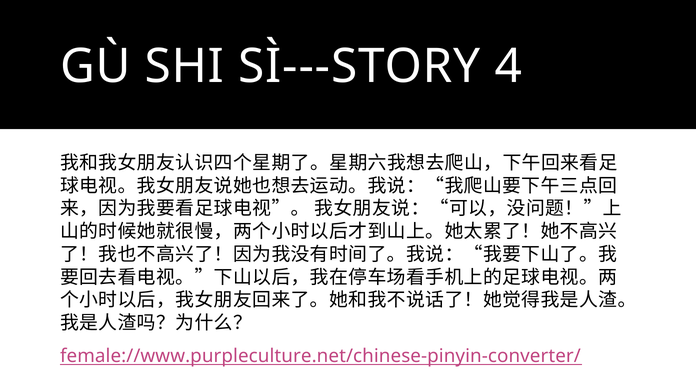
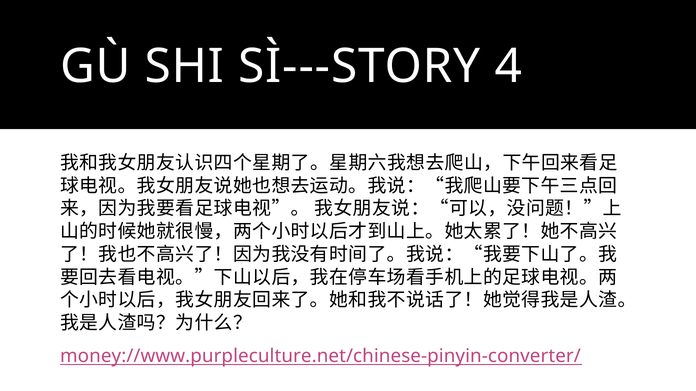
female://www.purpleculture.net/chinese-pinyin-converter/: female://www.purpleculture.net/chinese-pinyin-converter/ -> money://www.purpleculture.net/chinese-pinyin-converter/
